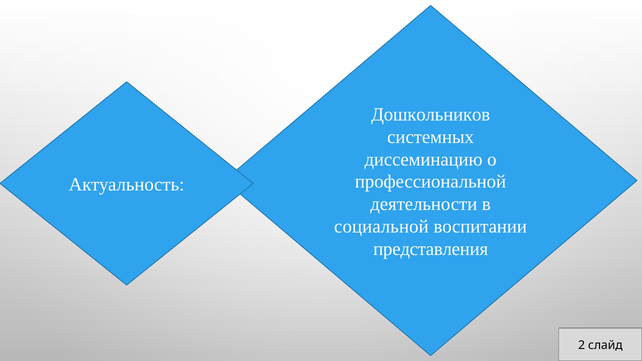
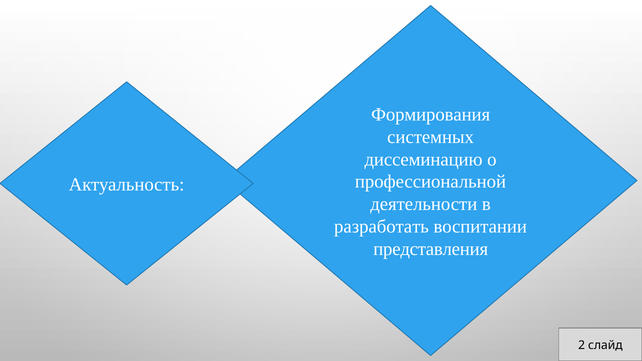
Дошкольников: Дошкольников -> Формирования
социальной: социальной -> разработать
